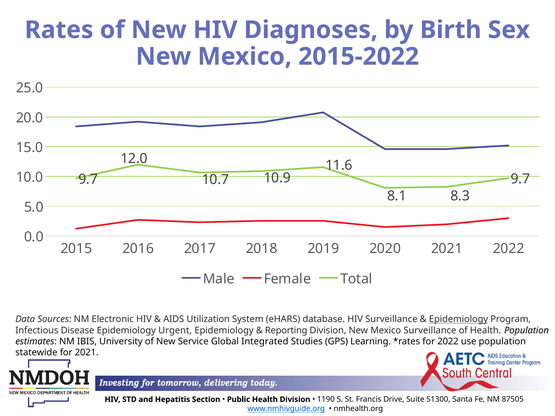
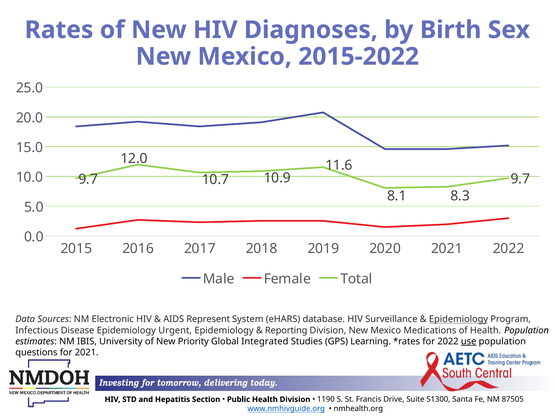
Utilization: Utilization -> Represent
Mexico Surveillance: Surveillance -> Medications
Service: Service -> Priority
use underline: none -> present
statewide: statewide -> questions
